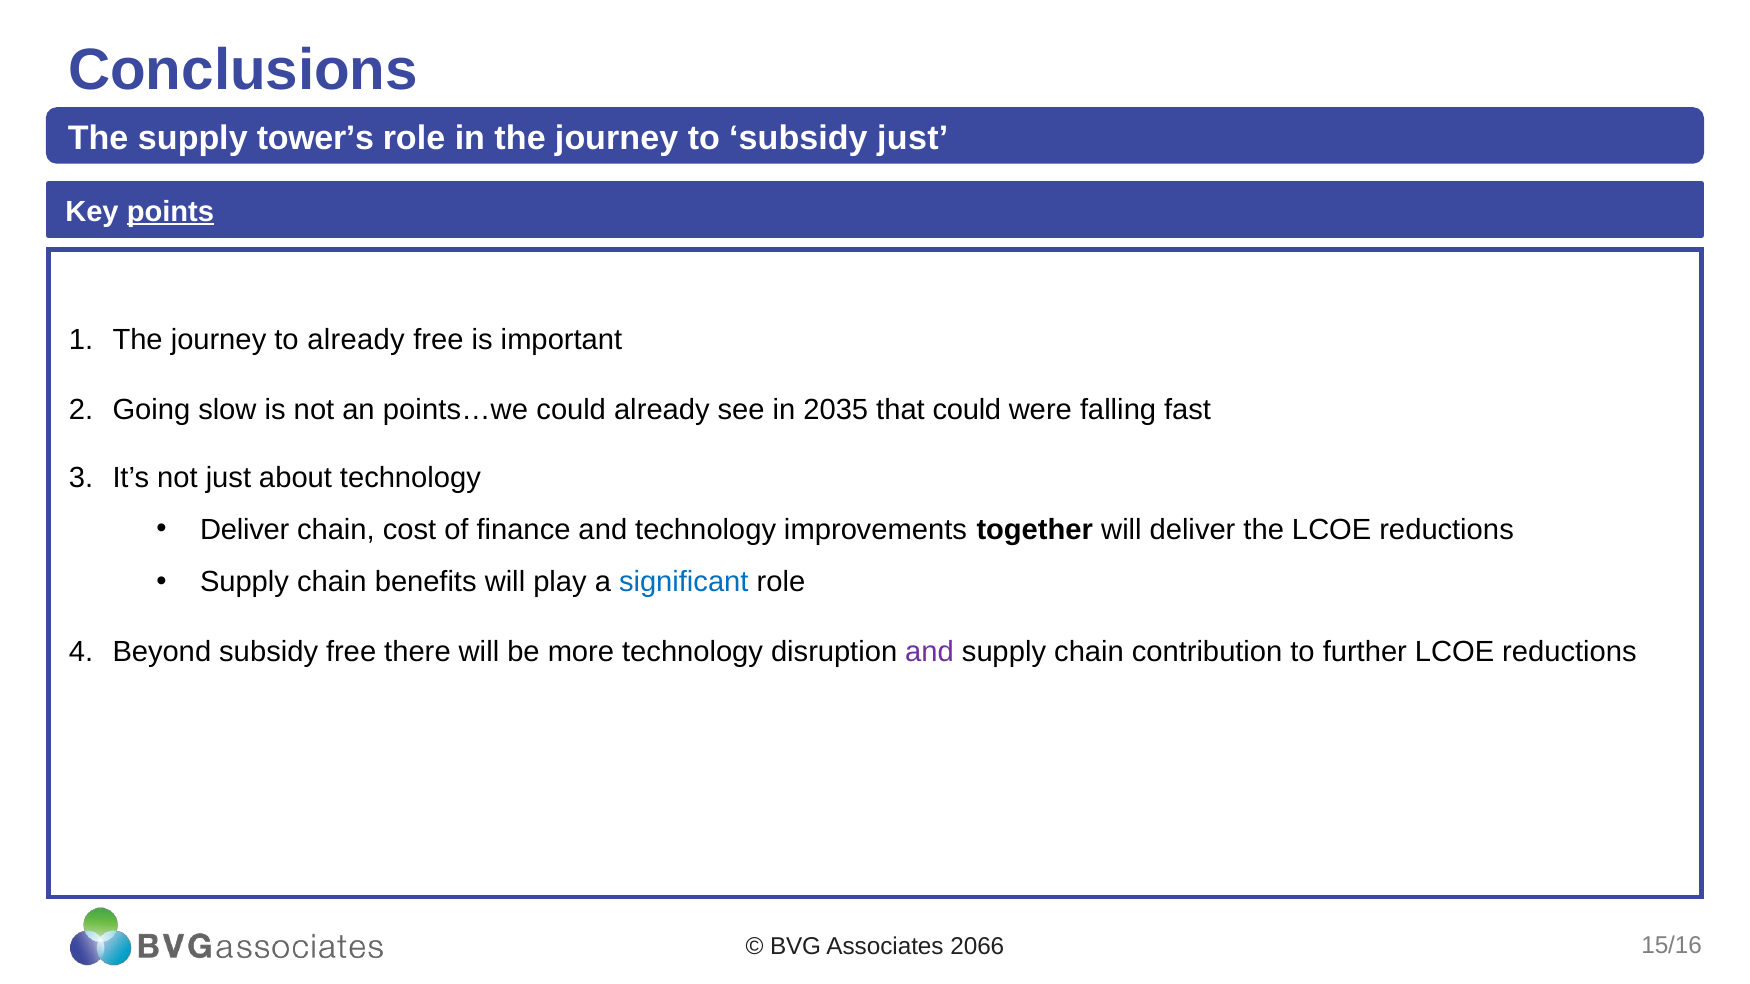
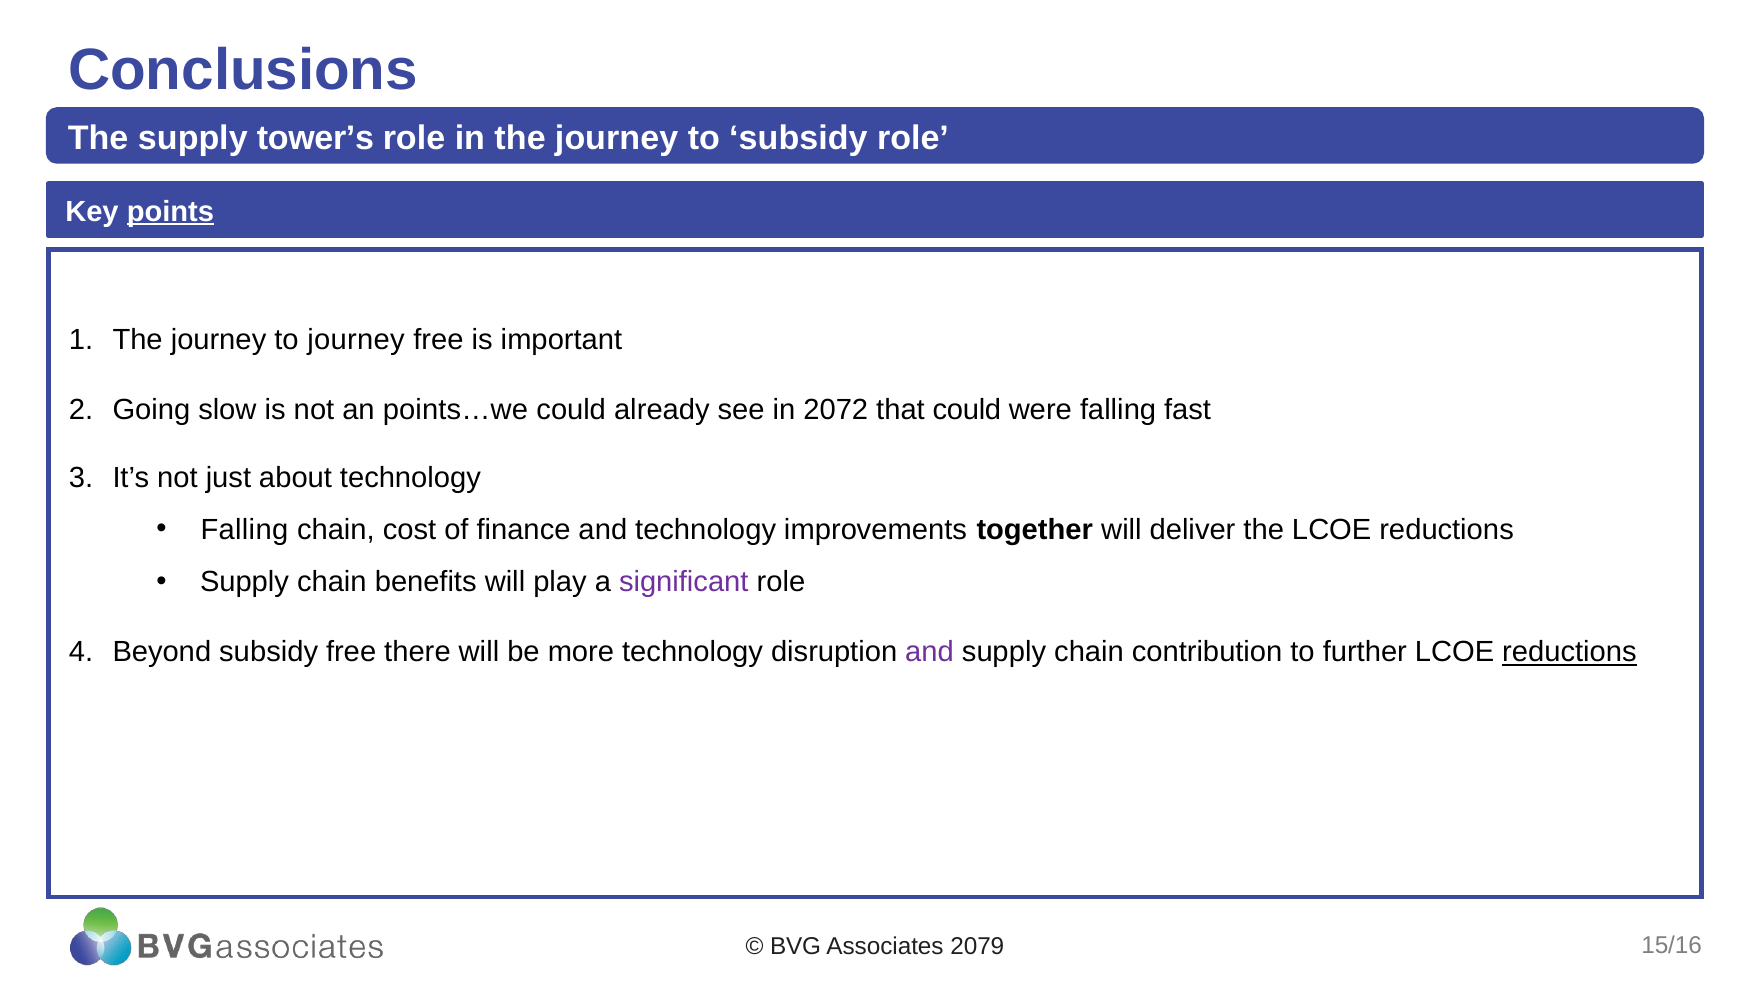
subsidy just: just -> role
to already: already -> journey
2035: 2035 -> 2072
Deliver at (245, 530): Deliver -> Falling
significant colour: blue -> purple
reductions at (1569, 653) underline: none -> present
2066: 2066 -> 2079
